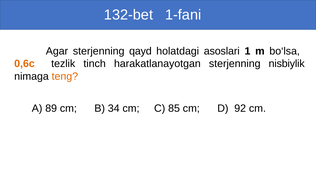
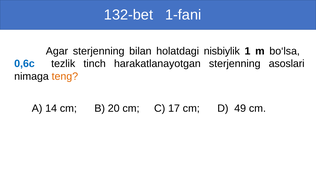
qayd: qayd -> bilan
asoslari: asoslari -> nisbiylik
0,6c colour: orange -> blue
nisbiylik: nisbiylik -> asoslari
89: 89 -> 14
34: 34 -> 20
85: 85 -> 17
92: 92 -> 49
